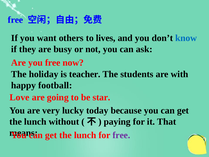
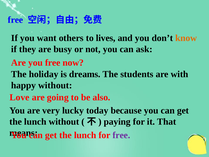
know colour: blue -> orange
teacher: teacher -> dreams
happy football: football -> without
star: star -> also
